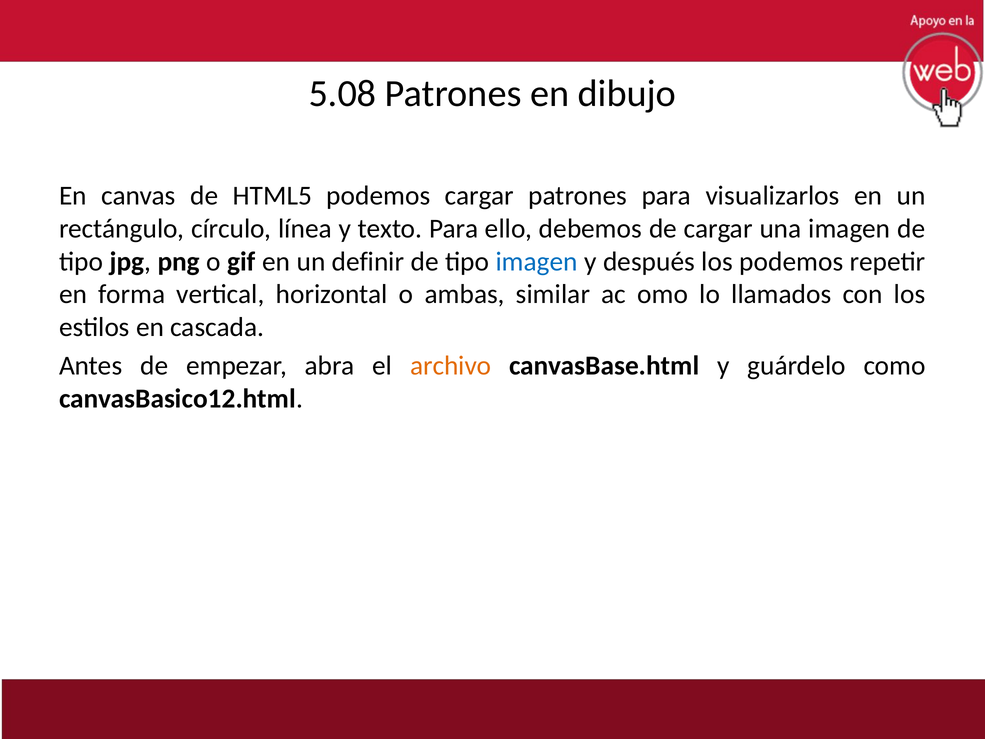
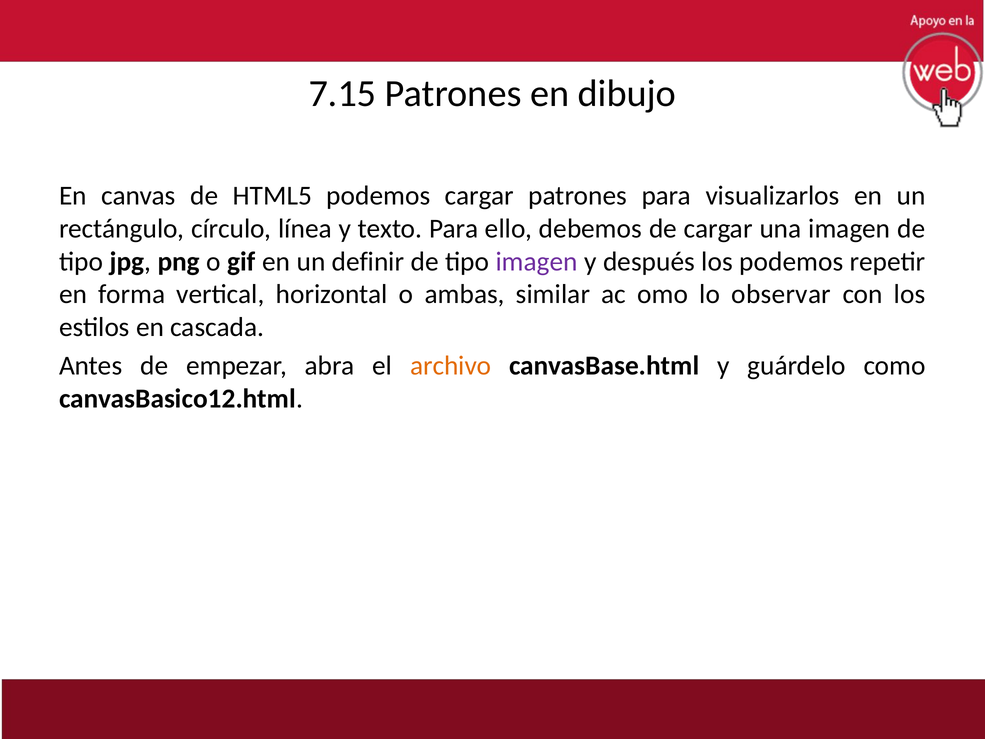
5.08: 5.08 -> 7.15
imagen at (537, 261) colour: blue -> purple
llamados: llamados -> observar
